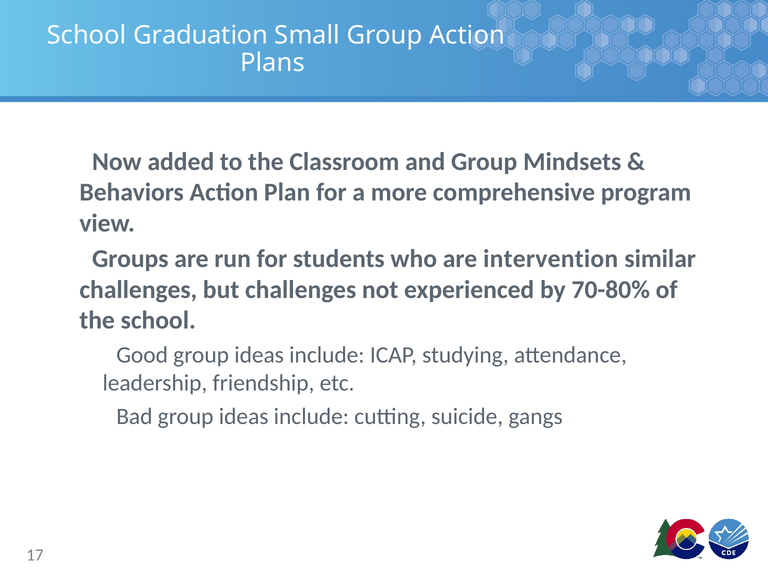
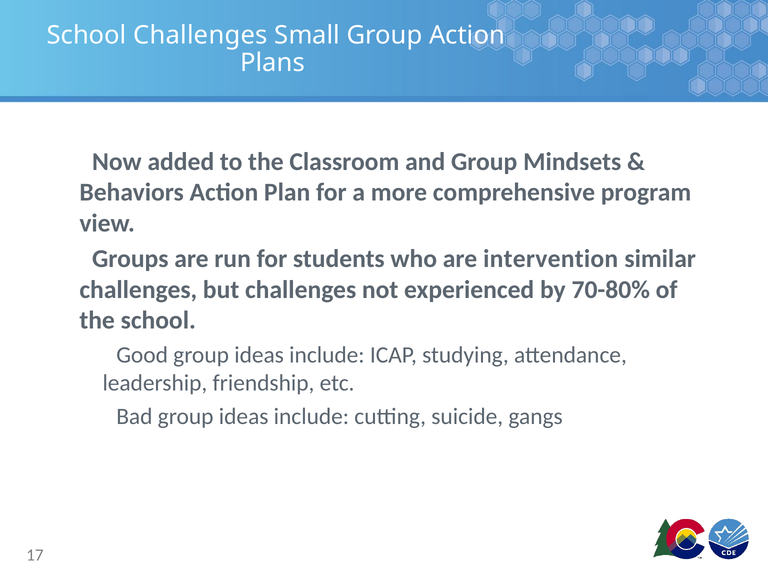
School Graduation: Graduation -> Challenges
